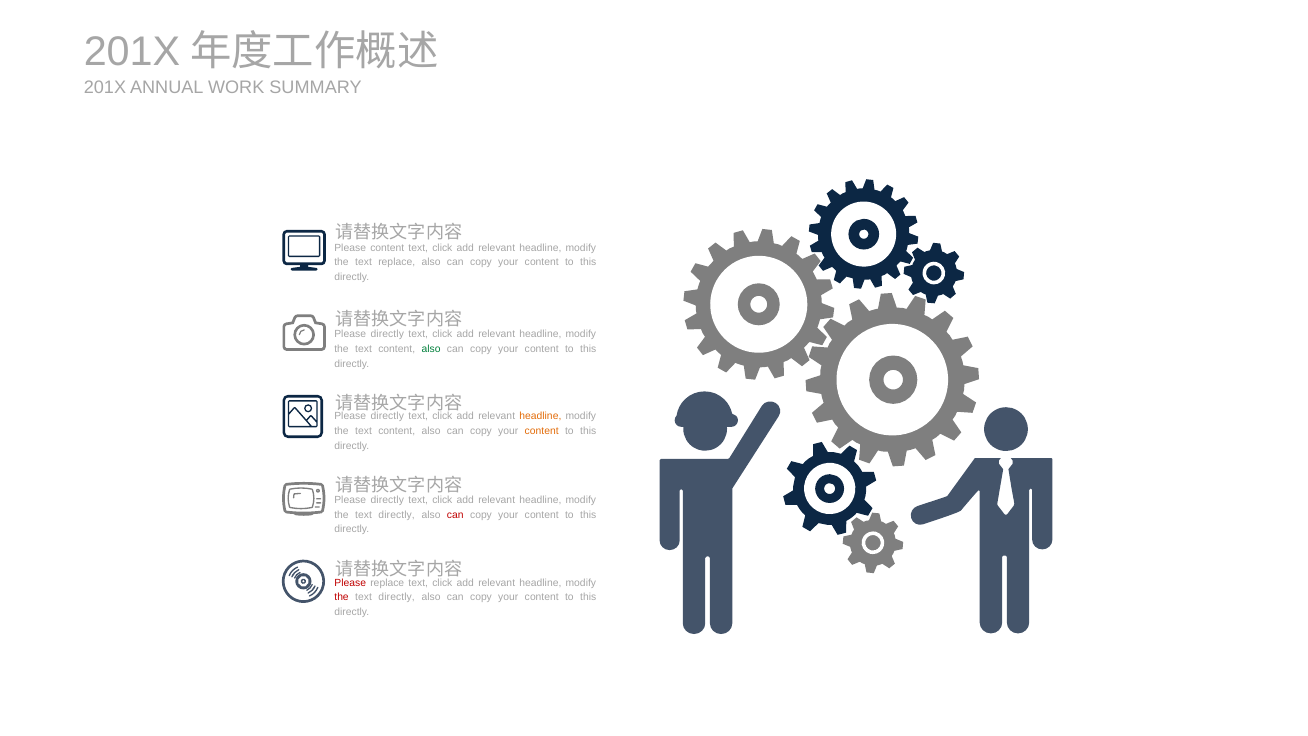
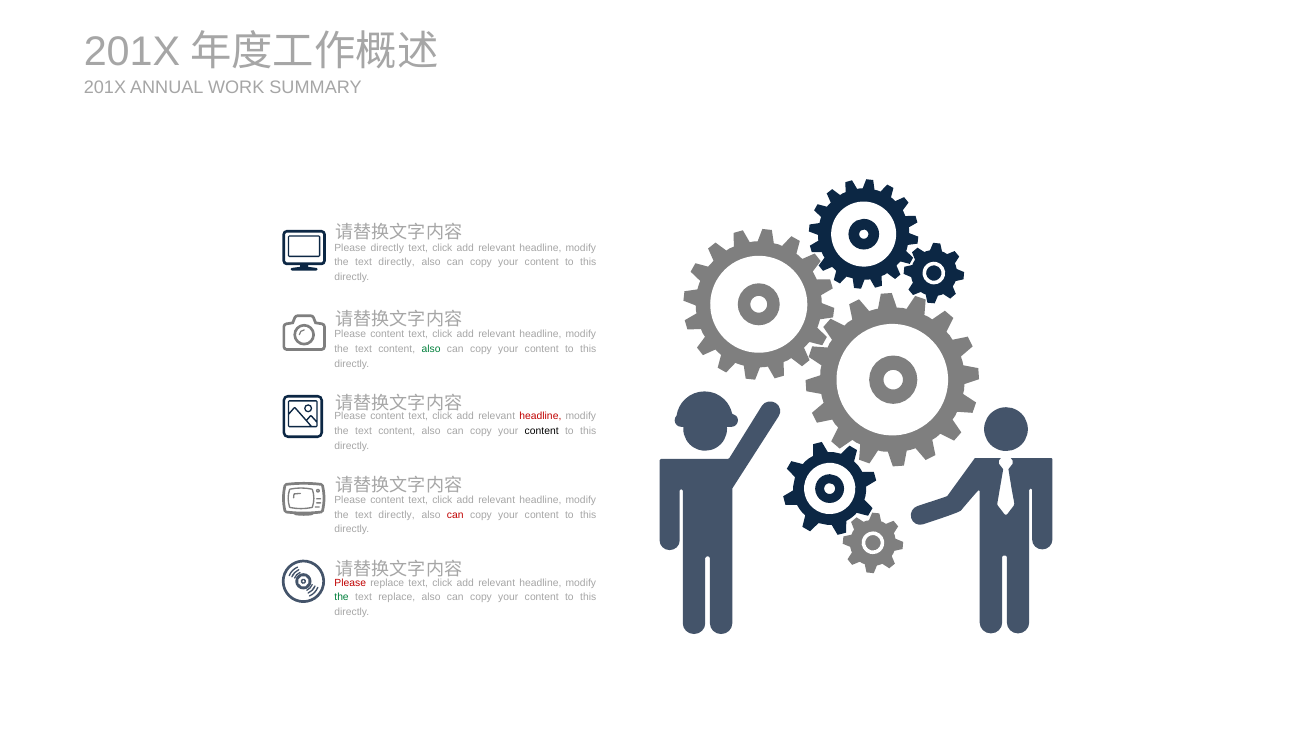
Please content: content -> directly
replace at (397, 262): replace -> directly
directly at (387, 334): directly -> content
directly at (387, 416): directly -> content
headline at (540, 416) colour: orange -> red
content at (542, 431) colour: orange -> black
directly at (387, 500): directly -> content
the at (342, 597) colour: red -> green
directly at (397, 597): directly -> replace
